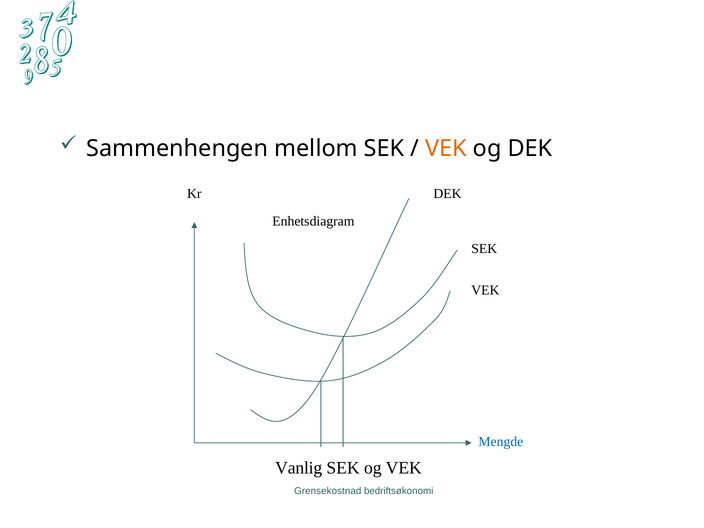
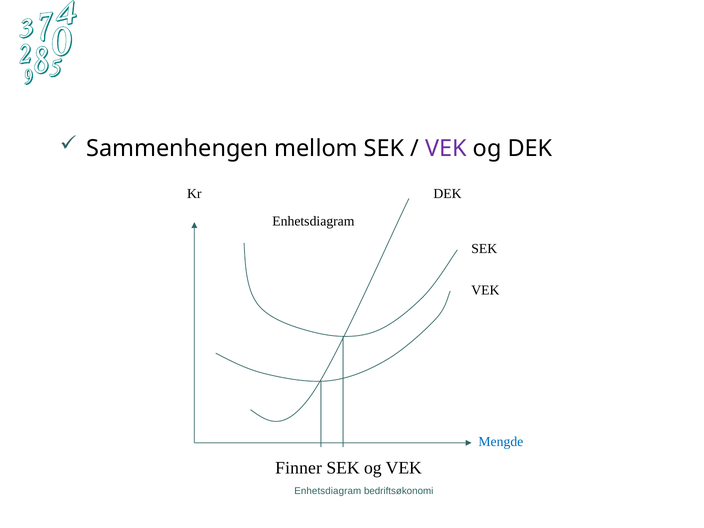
VEK at (446, 148) colour: orange -> purple
Vanlig: Vanlig -> Finner
Grensekostnad at (328, 491): Grensekostnad -> Enhetsdiagram
